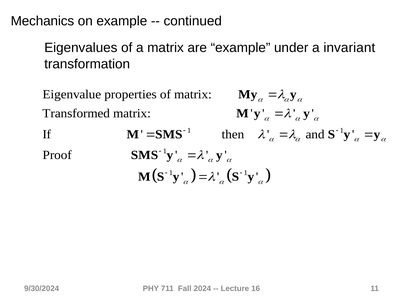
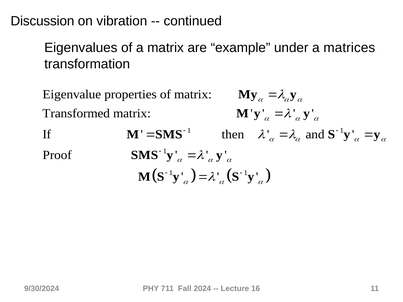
Mechanics: Mechanics -> Discussion
on example: example -> vibration
invariant: invariant -> matrices
